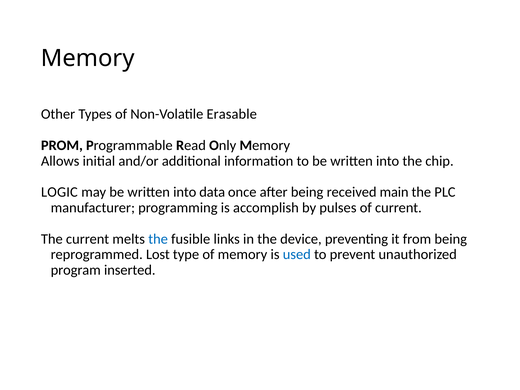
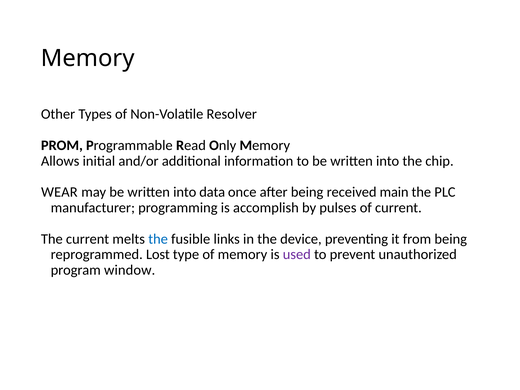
Erasable: Erasable -> Resolver
LOGIC: LOGIC -> WEAR
used colour: blue -> purple
inserted: inserted -> window
